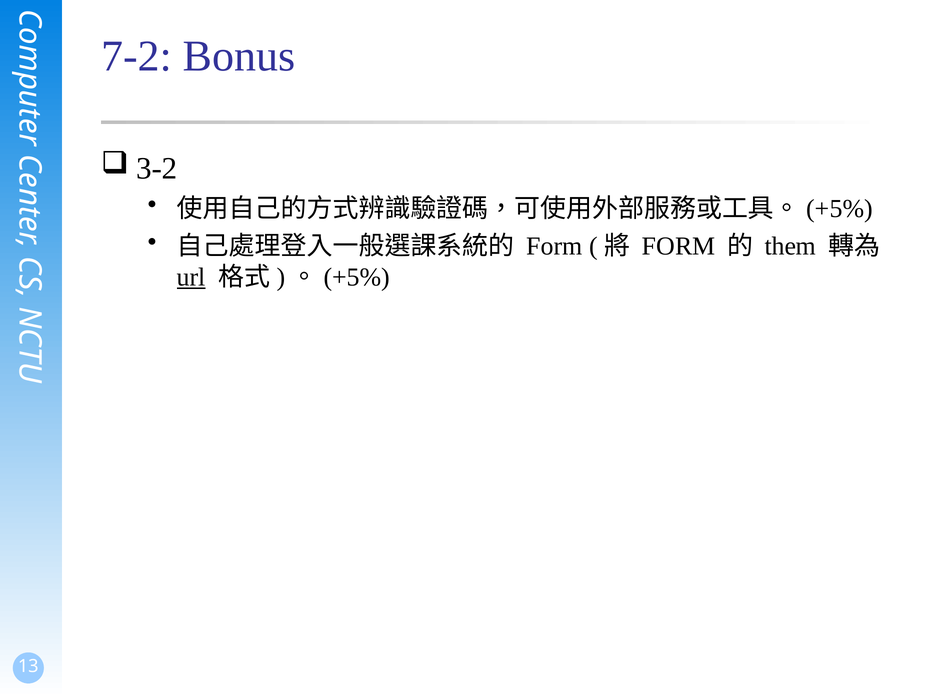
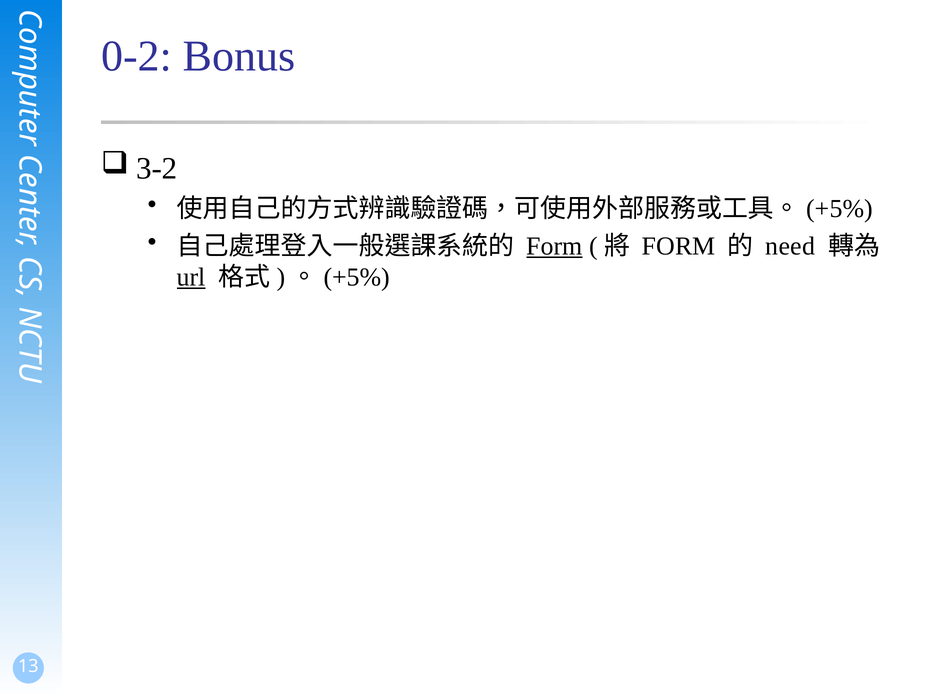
7-2: 7-2 -> 0-2
Form at (554, 246) underline: none -> present
them: them -> need
